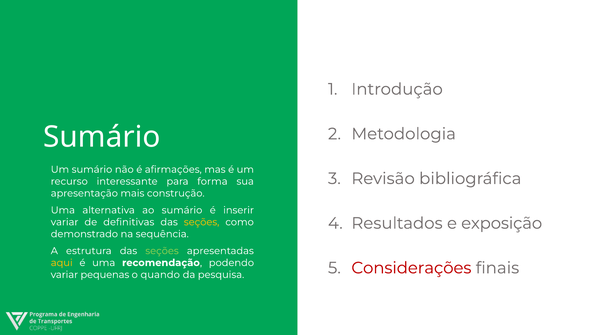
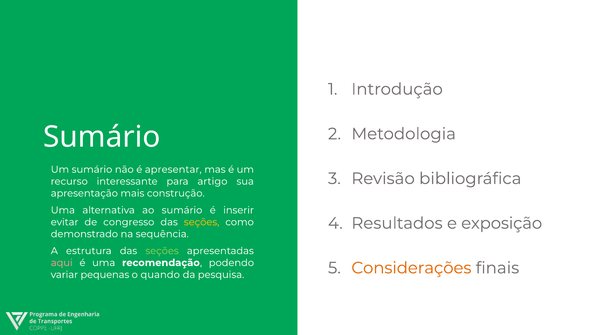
afirmações: afirmações -> apresentar
forma: forma -> artigo
variar at (65, 222): variar -> evitar
definitivas: definitivas -> congresso
aqui colour: yellow -> pink
Considerações colour: red -> orange
